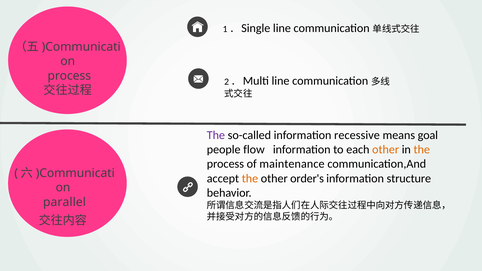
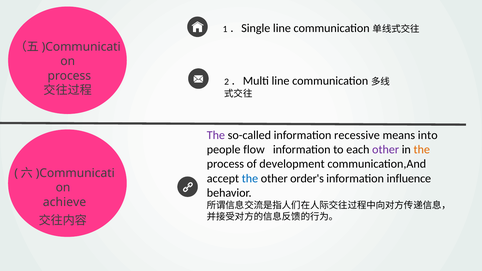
goal: goal -> into
other at (386, 150) colour: orange -> purple
maintenance: maintenance -> development
the at (250, 178) colour: orange -> blue
structure: structure -> influence
parallel: parallel -> achieve
